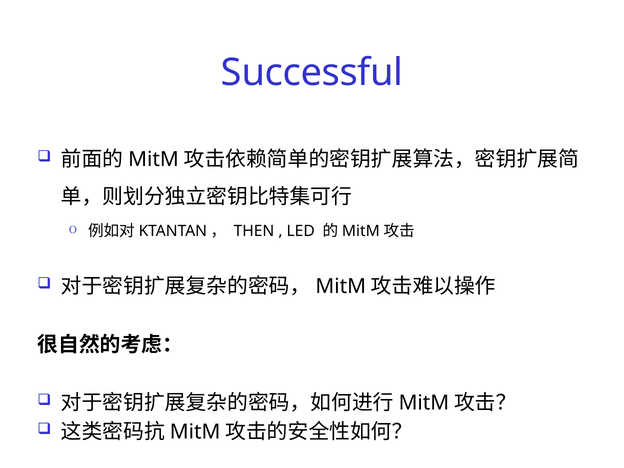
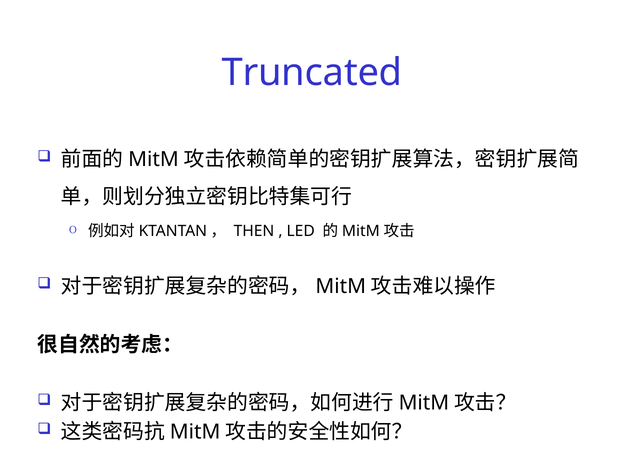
Successful: Successful -> Truncated
